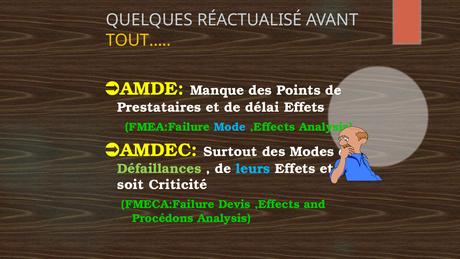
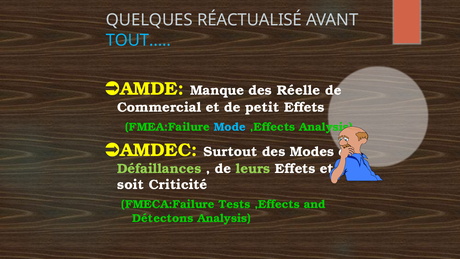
TOUT… colour: yellow -> light blue
Points: Points -> Réelle
Prestataires: Prestataires -> Commercial
délai: délai -> petit
leurs colour: light blue -> light green
Devis: Devis -> Tests
Procédons: Procédons -> Détectons
